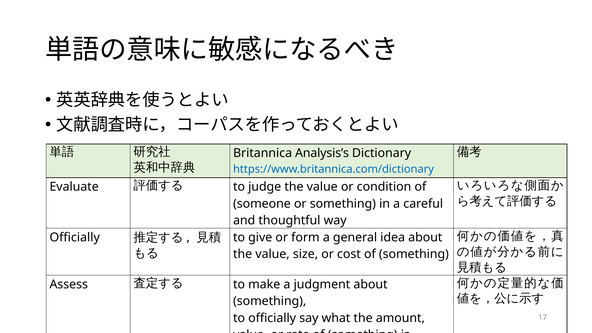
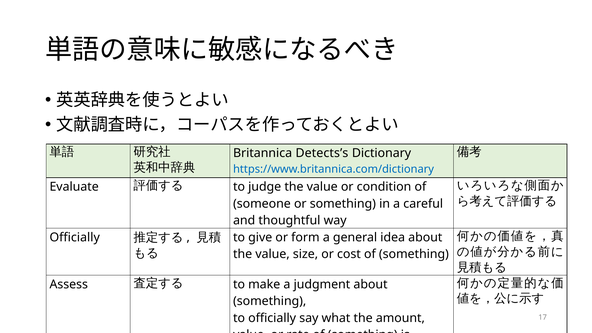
Analysis’s: Analysis’s -> Detects’s
